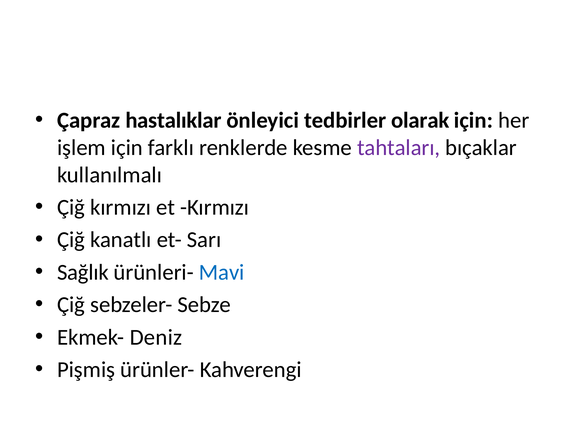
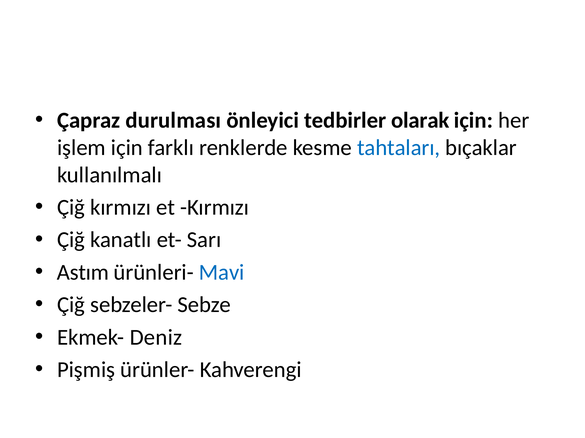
hastalıklar: hastalıklar -> durulması
tahtaları colour: purple -> blue
Sağlık: Sağlık -> Astım
